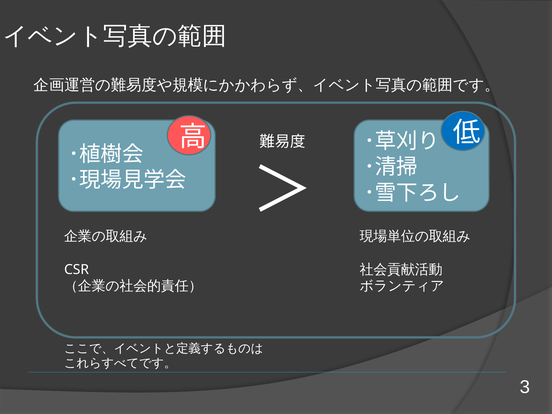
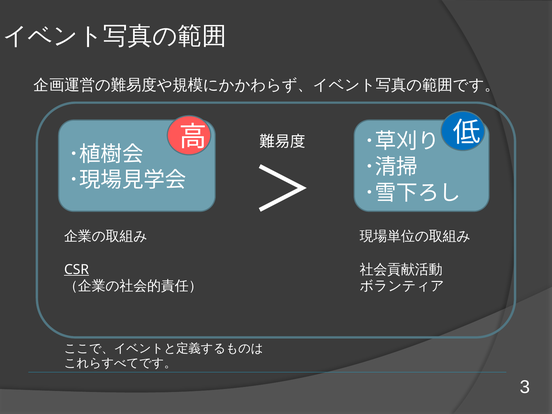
CSR underline: none -> present
